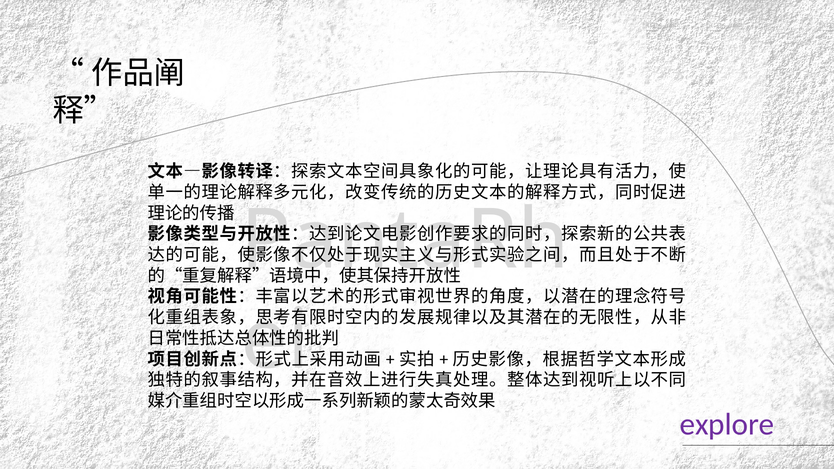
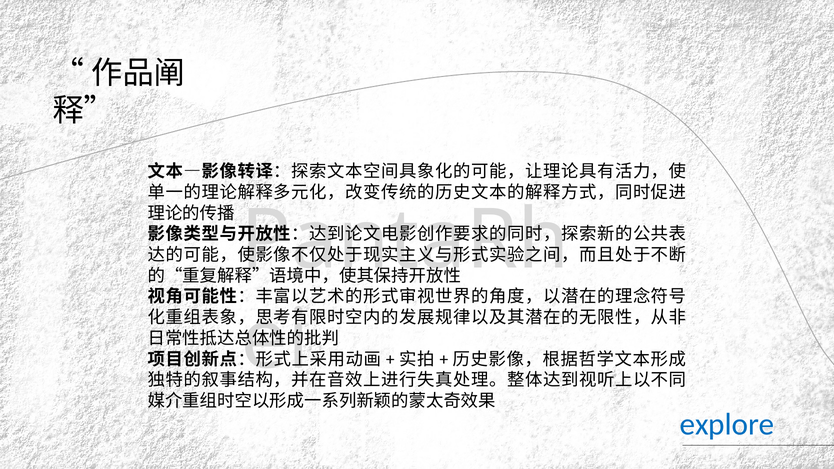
explore colour: purple -> blue
